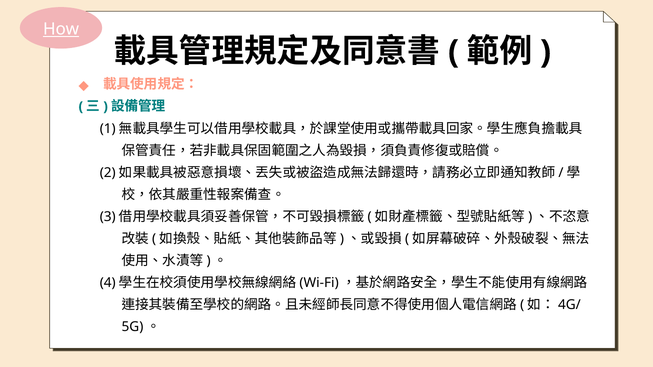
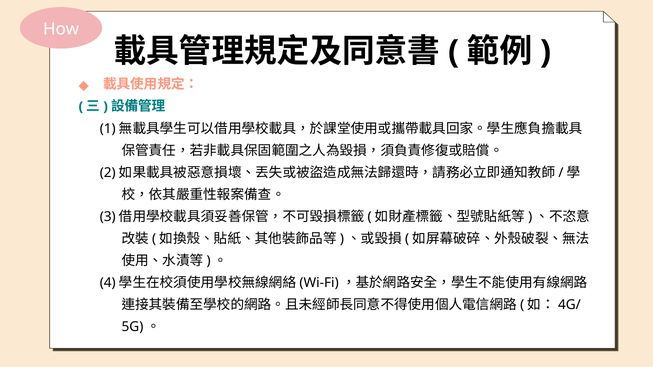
How underline: present -> none
